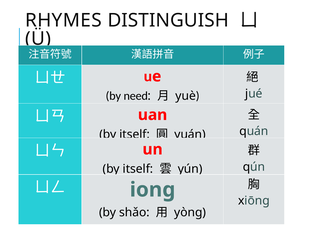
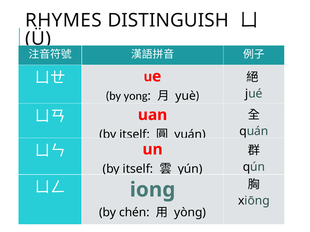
need: need -> yong
shǎo: shǎo -> chén
